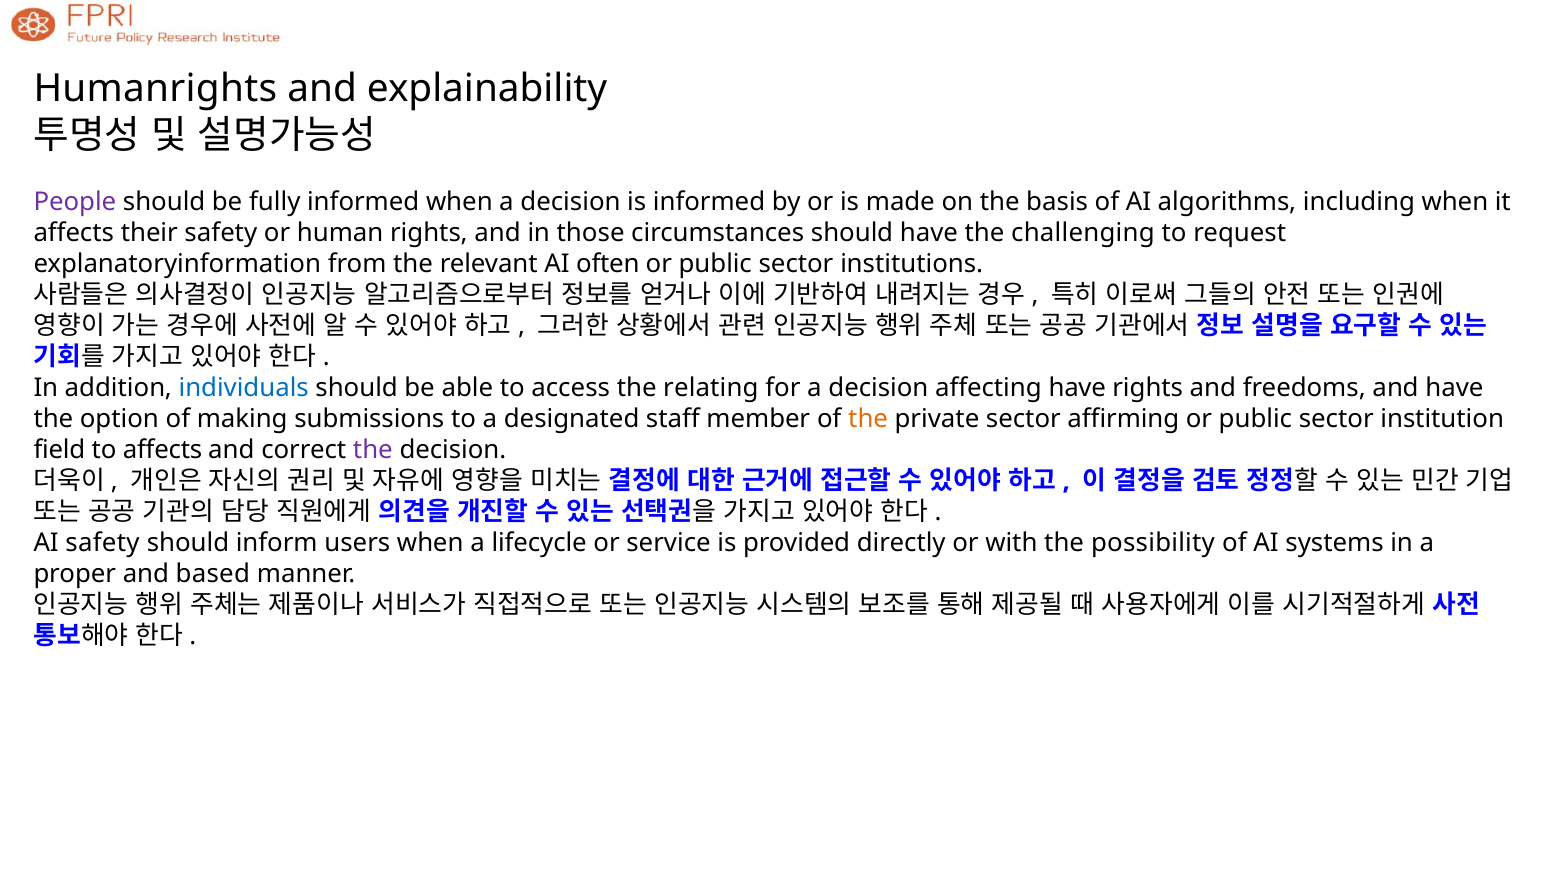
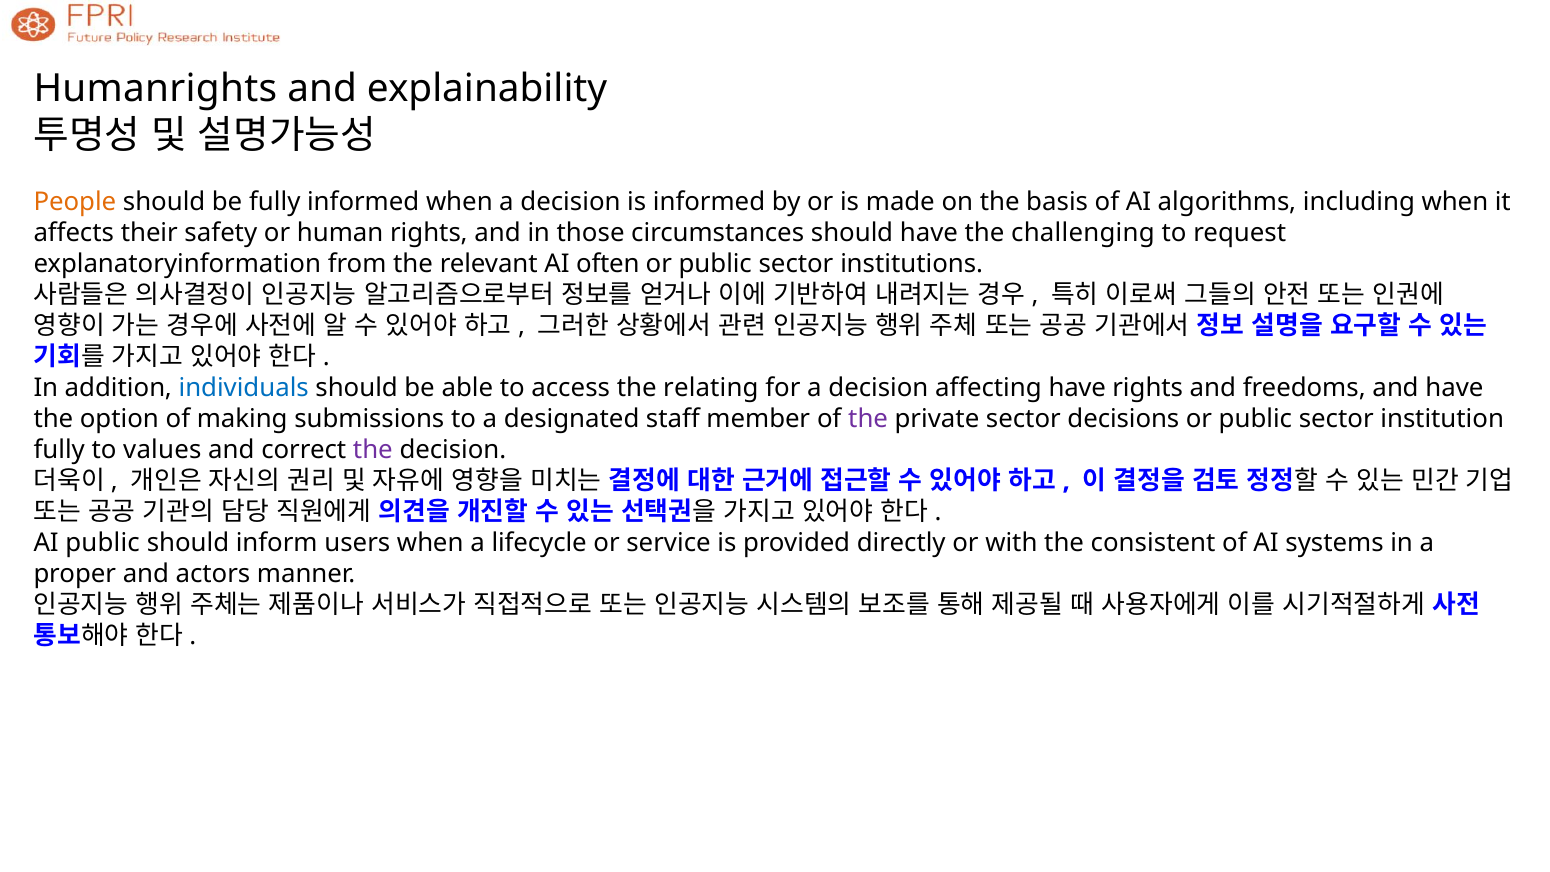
People colour: purple -> orange
the at (868, 419) colour: orange -> purple
affirming: affirming -> decisions
field at (59, 450): field -> fully
to affects: affects -> values
AI safety: safety -> public
possibility: possibility -> consistent
based: based -> actors
